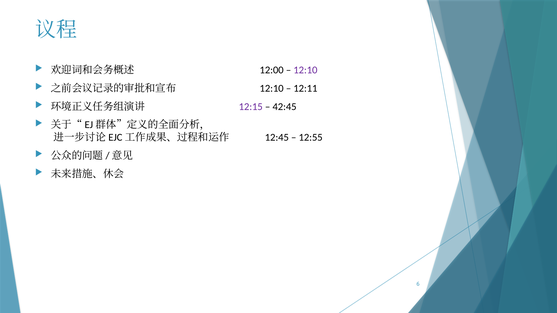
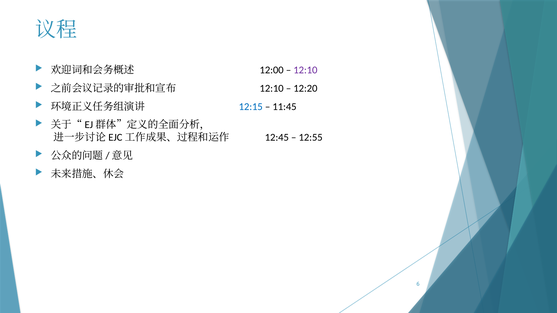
12:11: 12:11 -> 12:20
12:15 colour: purple -> blue
42:45: 42:45 -> 11:45
